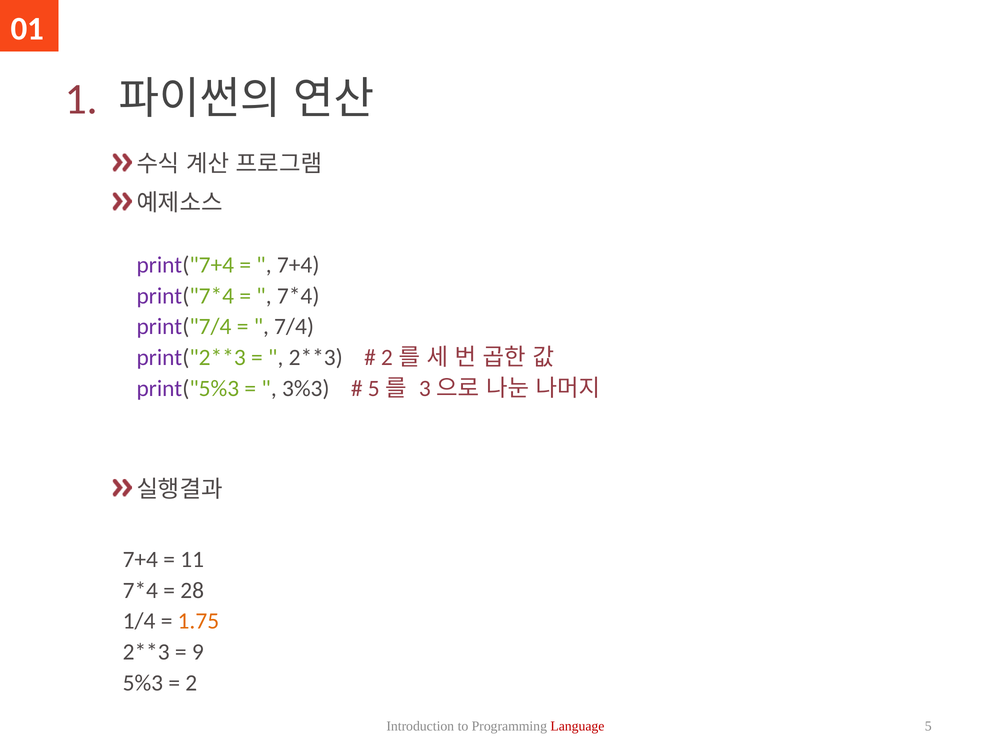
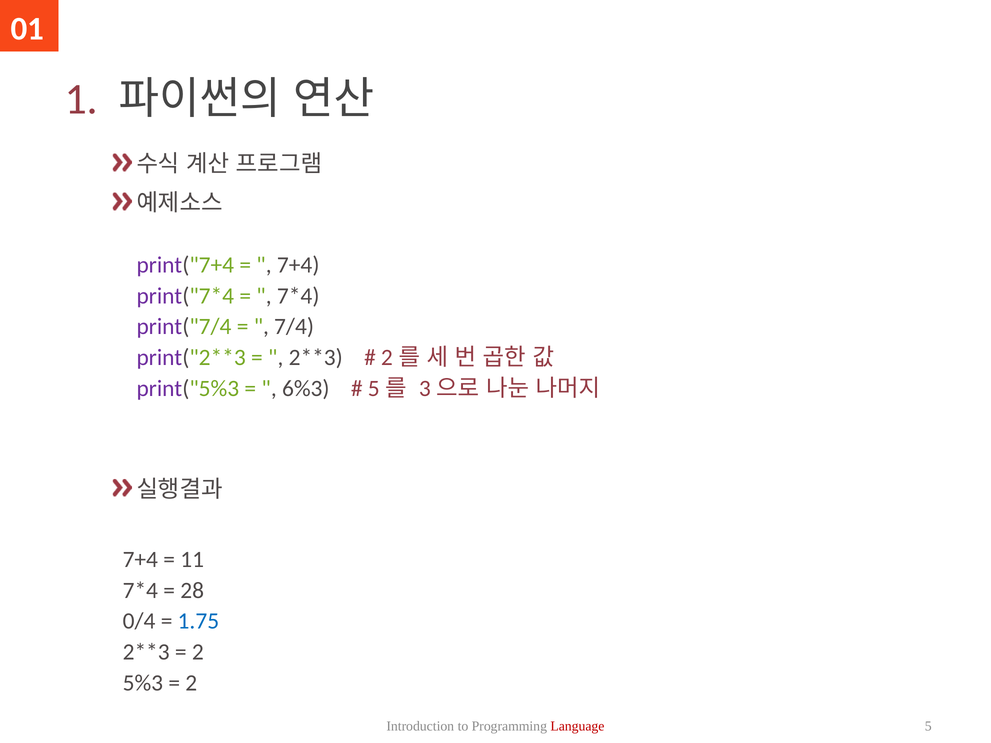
3%3: 3%3 -> 6%3
1/4: 1/4 -> 0/4
1.75 colour: orange -> blue
9 at (198, 652): 9 -> 2
